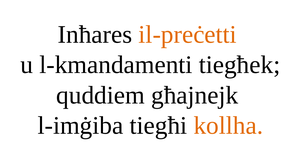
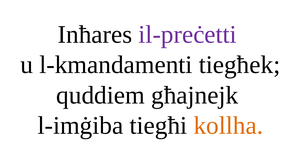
il-preċetti colour: orange -> purple
